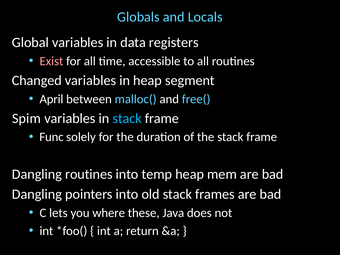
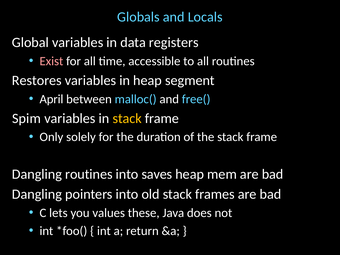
Changed: Changed -> Restores
stack at (127, 118) colour: light blue -> yellow
Func: Func -> Only
temp: temp -> saves
where: where -> values
